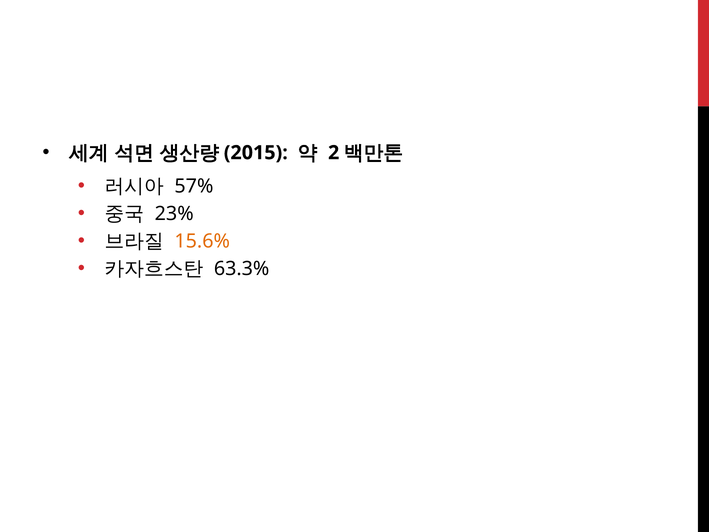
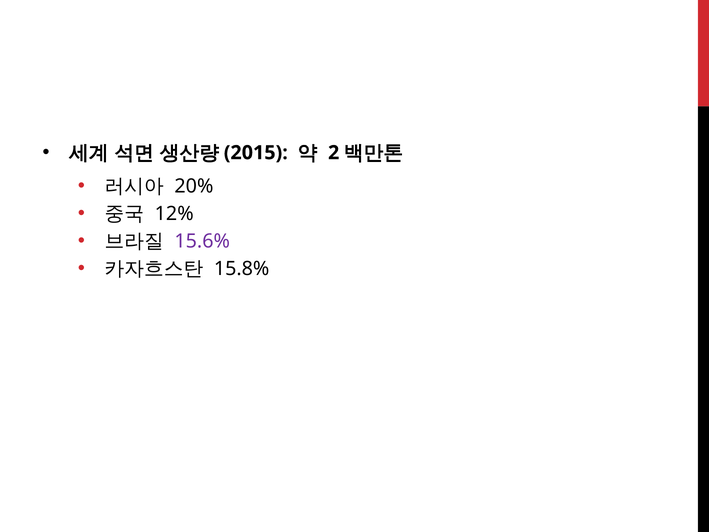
57%: 57% -> 20%
23%: 23% -> 12%
15.6% colour: orange -> purple
63.3%: 63.3% -> 15.8%
